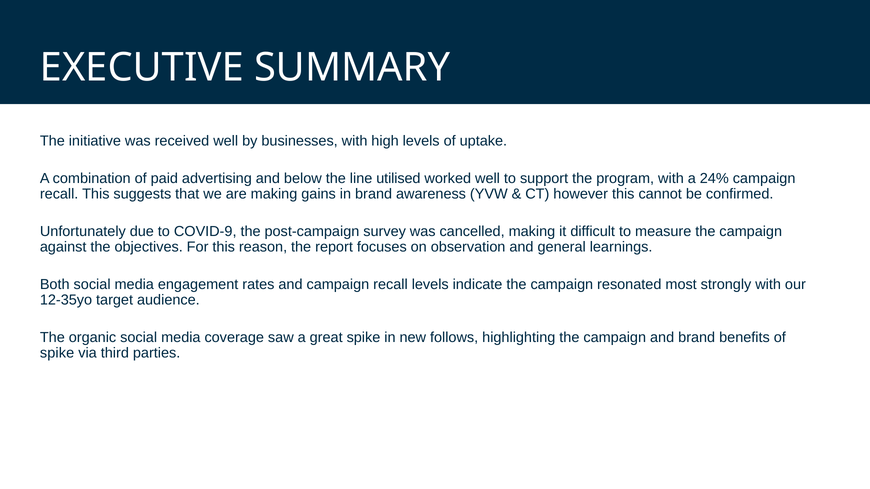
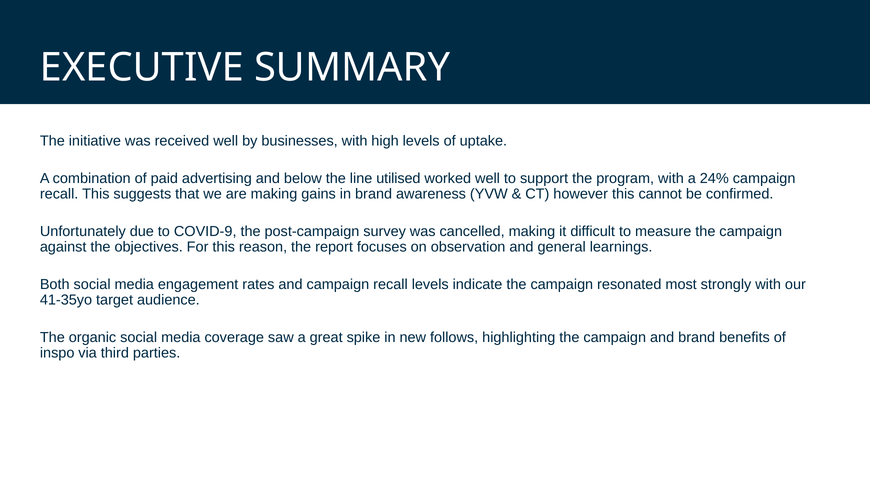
12-35yo: 12-35yo -> 41-35yo
spike at (57, 353): spike -> inspo
